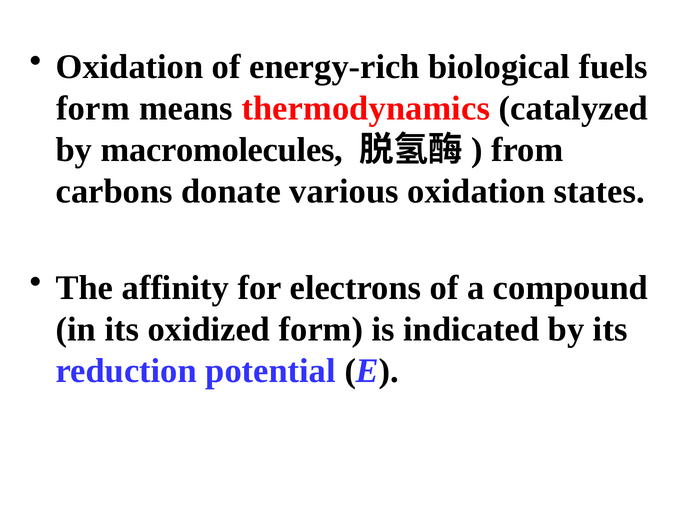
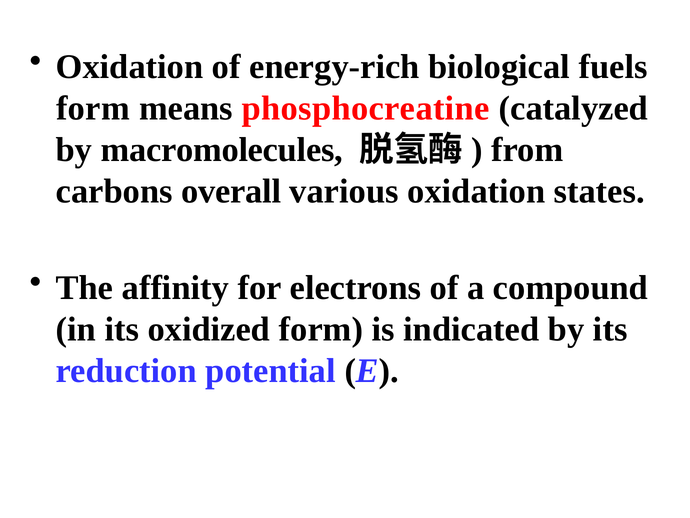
thermodynamics: thermodynamics -> phosphocreatine
donate: donate -> overall
